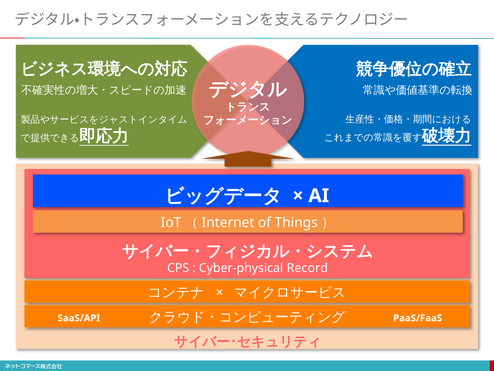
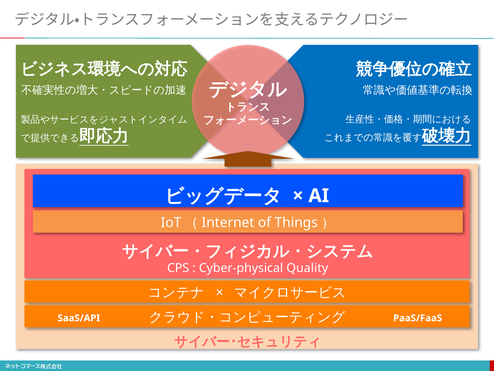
Record: Record -> Quality
